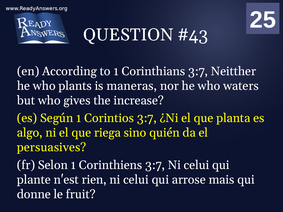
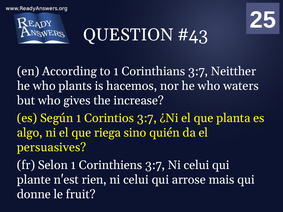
maneras: maneras -> hacemos
